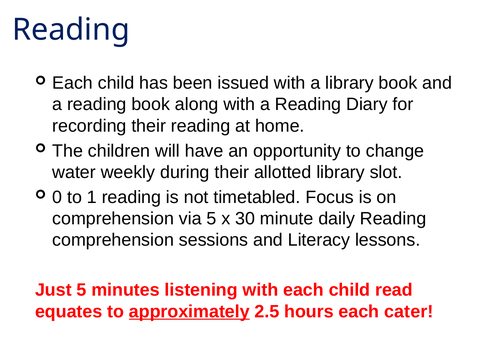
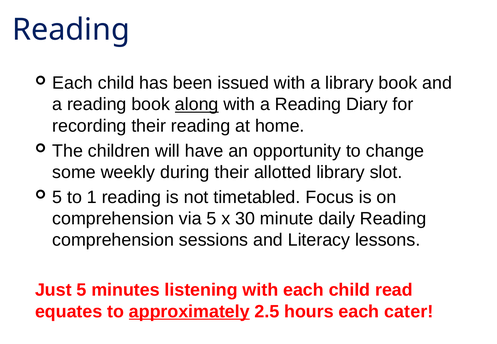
along underline: none -> present
water: water -> some
0 at (57, 197): 0 -> 5
